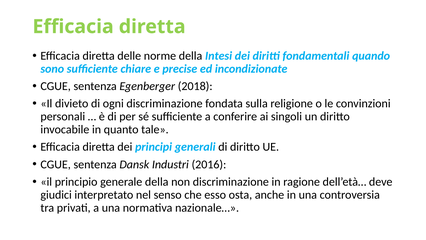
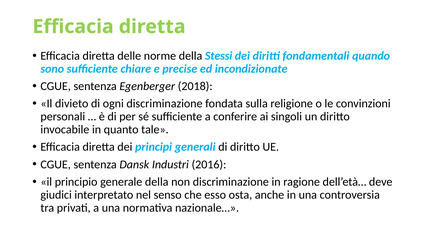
Intesi: Intesi -> Stessi
